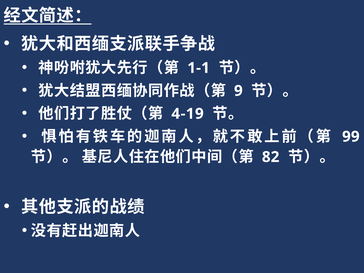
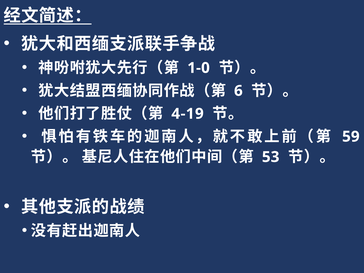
1-1: 1-1 -> 1-0
9: 9 -> 6
99: 99 -> 59
82: 82 -> 53
